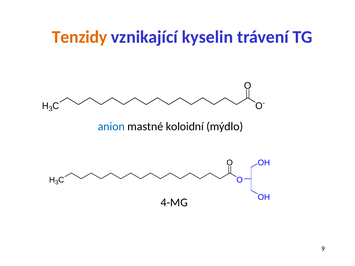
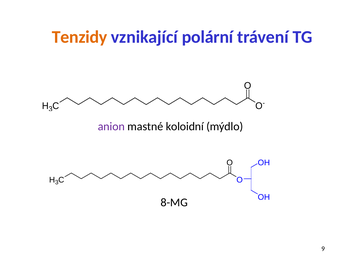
kyselin: kyselin -> polární
anion colour: blue -> purple
4-MG: 4-MG -> 8-MG
